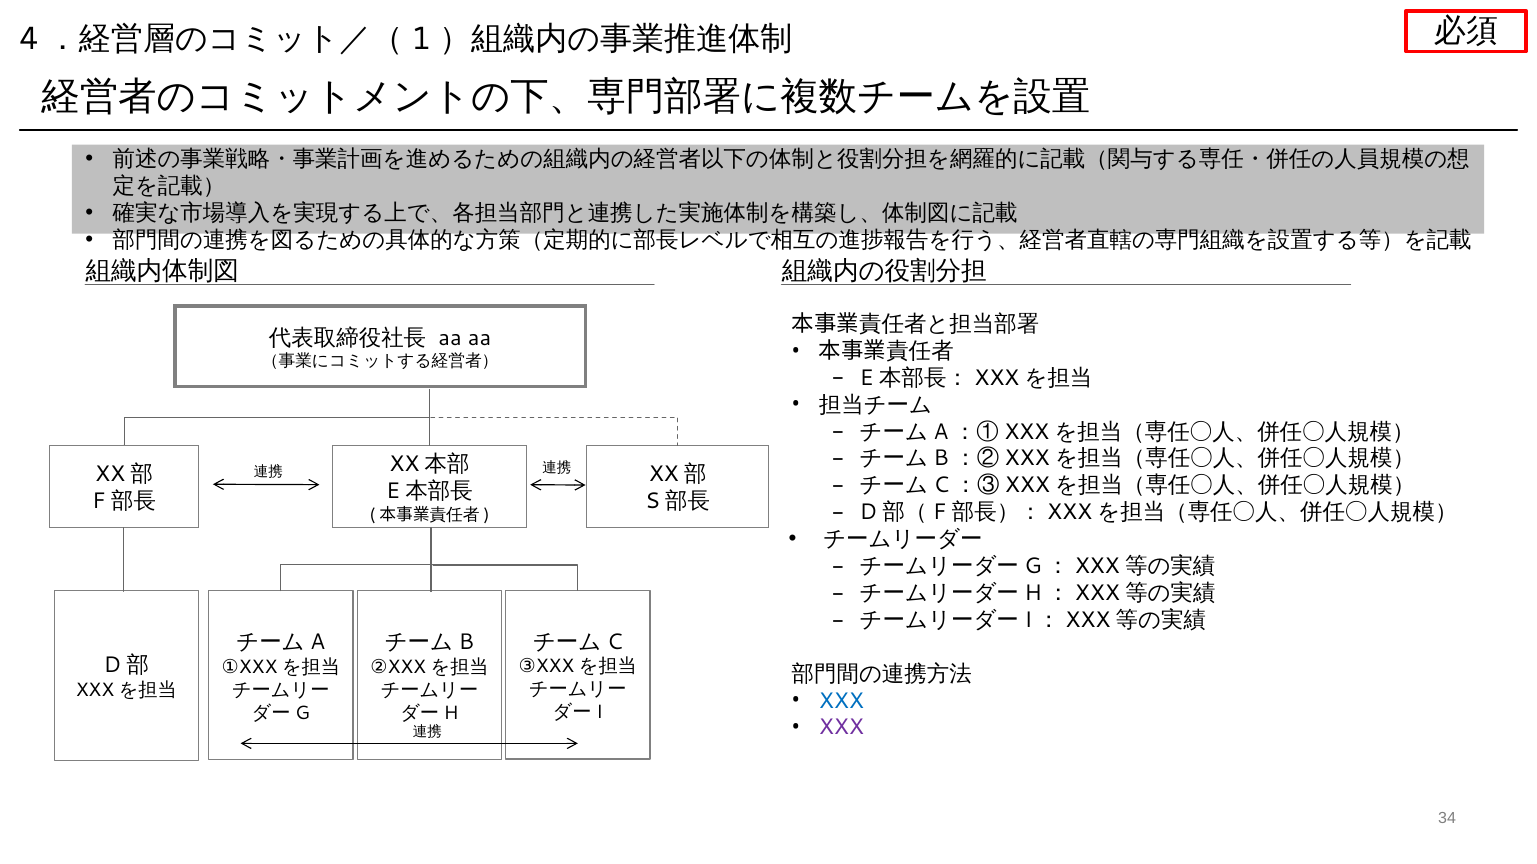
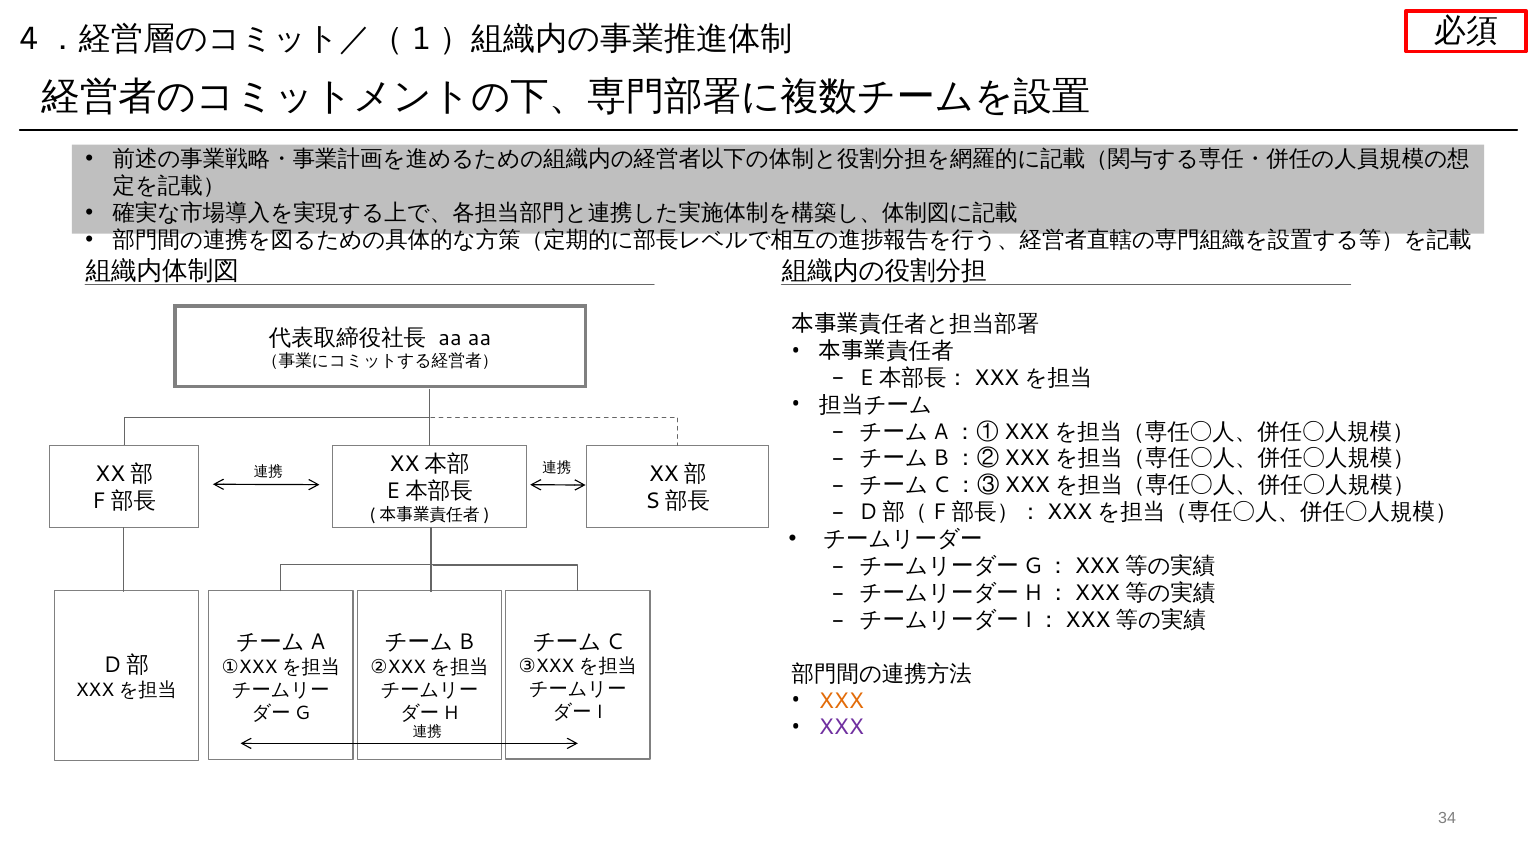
XXX at (841, 701) colour: blue -> orange
